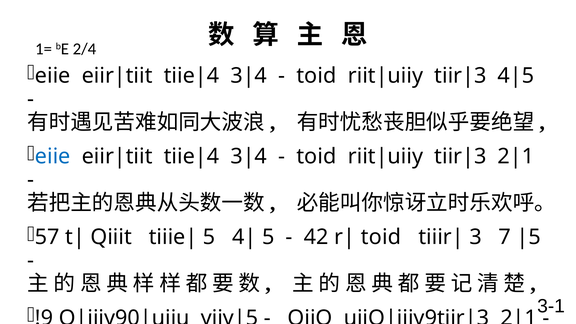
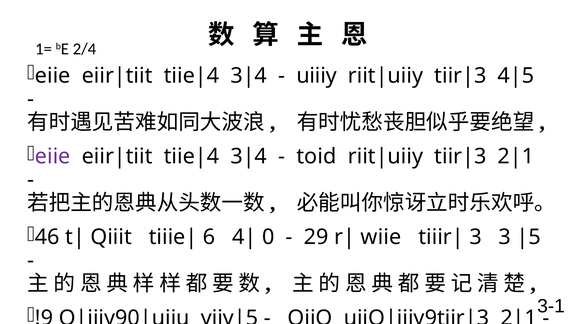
toid at (316, 76): toid -> uiiiy
eiie at (53, 156) colour: blue -> purple
57: 57 -> 46
5 at (209, 237): 5 -> 6
5 at (268, 237): 5 -> 0
42: 42 -> 29
toid at (381, 237): toid -> wiie
3 7: 7 -> 3
